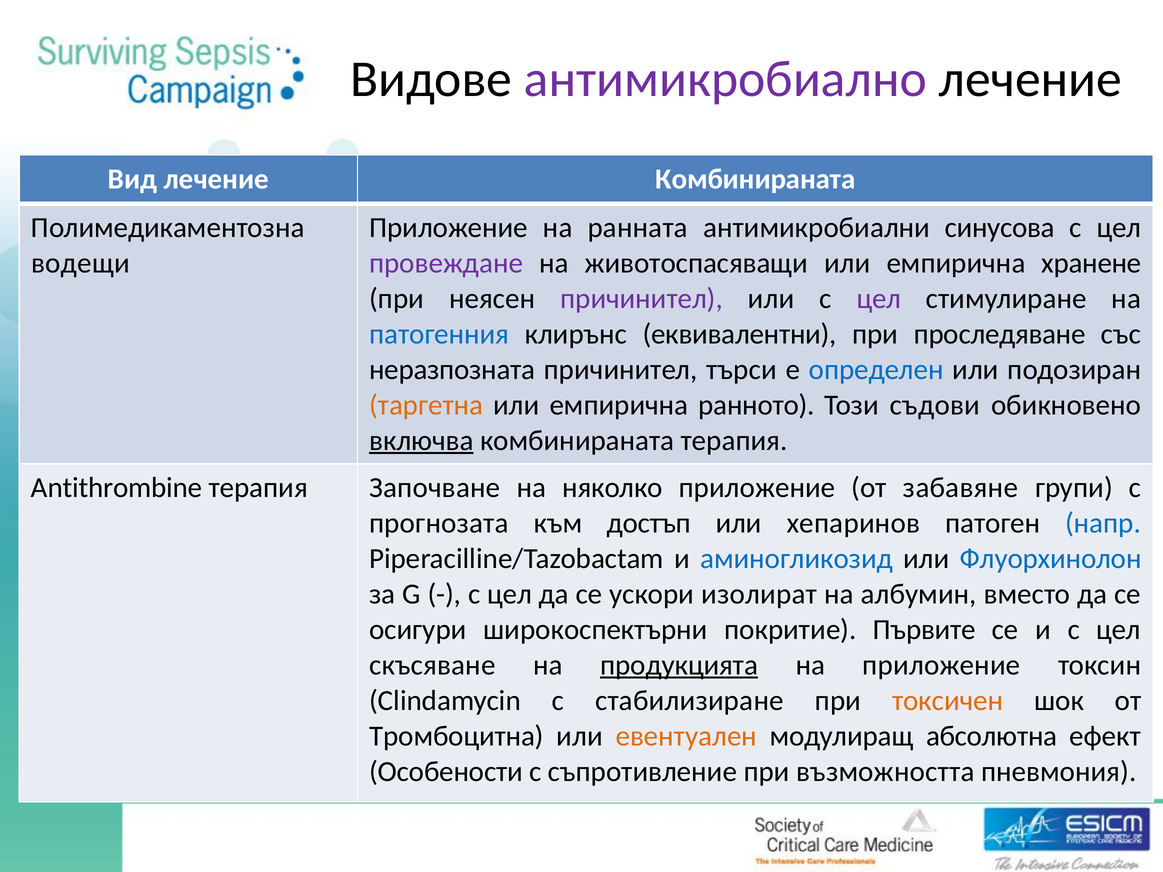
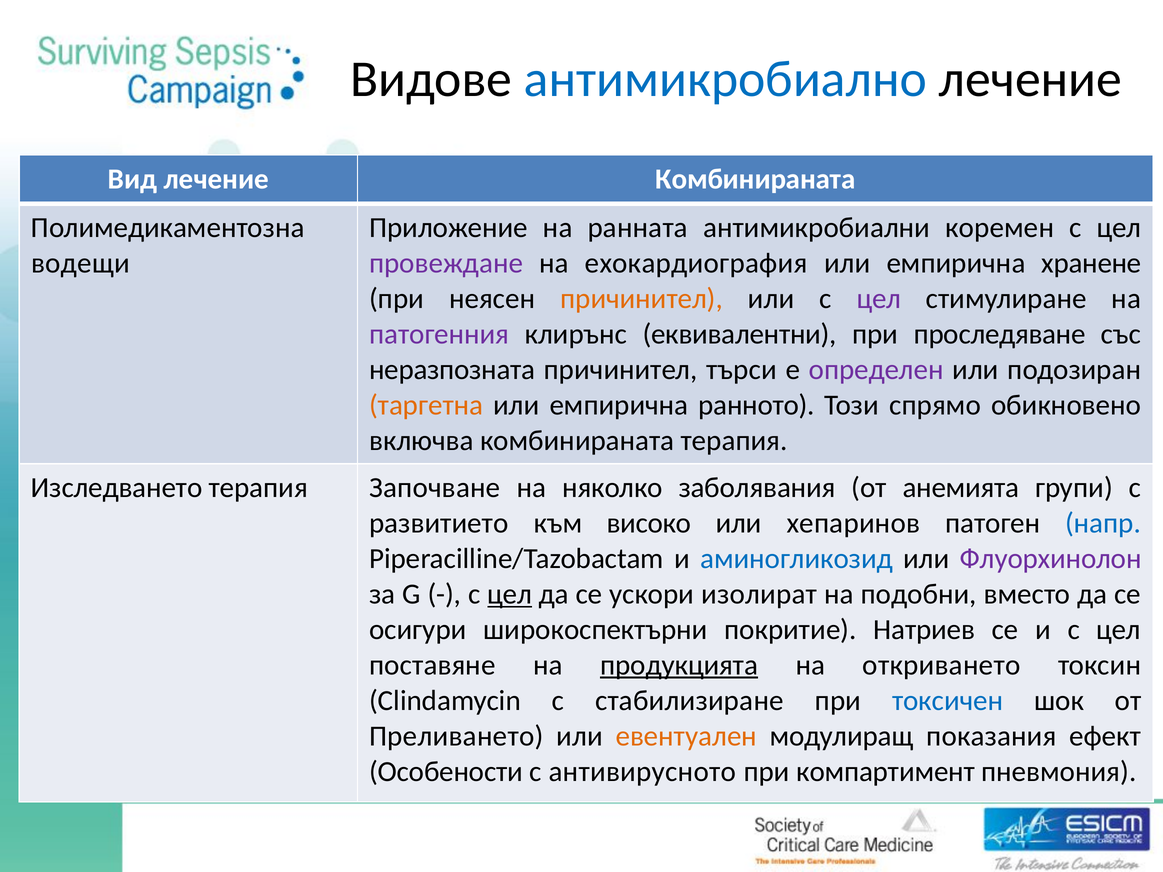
антимикробиално colour: purple -> blue
синусова: синусова -> коремен
животоспасяващи: животоспасяващи -> ехокардиография
причинител at (642, 299) colour: purple -> orange
патогенния colour: blue -> purple
определен colour: blue -> purple
съдови: съдови -> спрямо
включва underline: present -> none
Antithrombine: Antithrombine -> Изследването
няколко приложение: приложение -> заболявания
забавяне: забавяне -> анемията
прогнозата: прогнозата -> развитието
достъп: достъп -> високо
Флуорхинолон colour: blue -> purple
цел at (510, 594) underline: none -> present
албумин: албумин -> подобни
Първите: Първите -> Натриев
скъсяване: скъсяване -> поставяне
на приложение: приложение -> откриването
токсичен colour: orange -> blue
Тромбоцитна: Тромбоцитна -> Преливането
абсолютна: абсолютна -> показания
съпротивление: съпротивление -> антивирусното
възможността: възможността -> компартимент
